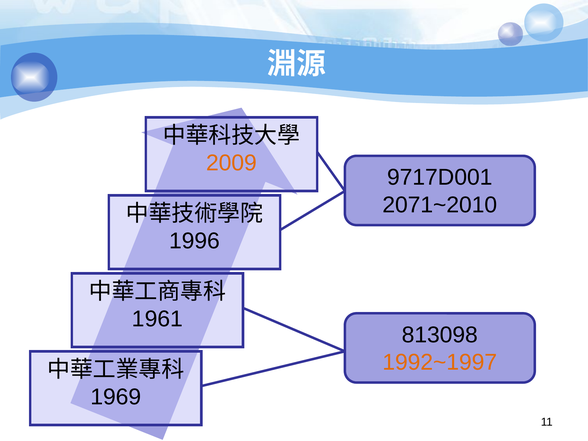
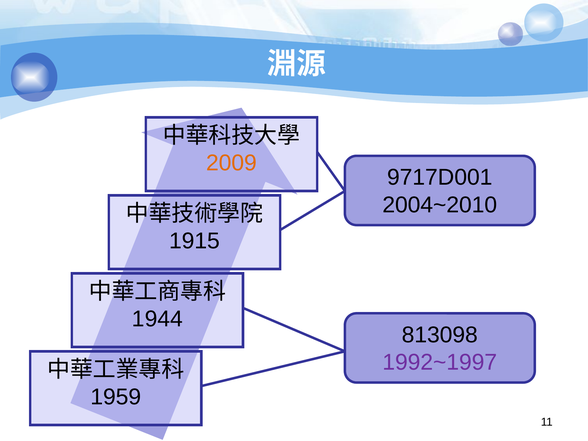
2071~2010: 2071~2010 -> 2004~2010
1996: 1996 -> 1915
1961: 1961 -> 1944
1992~1997 colour: orange -> purple
1969: 1969 -> 1959
